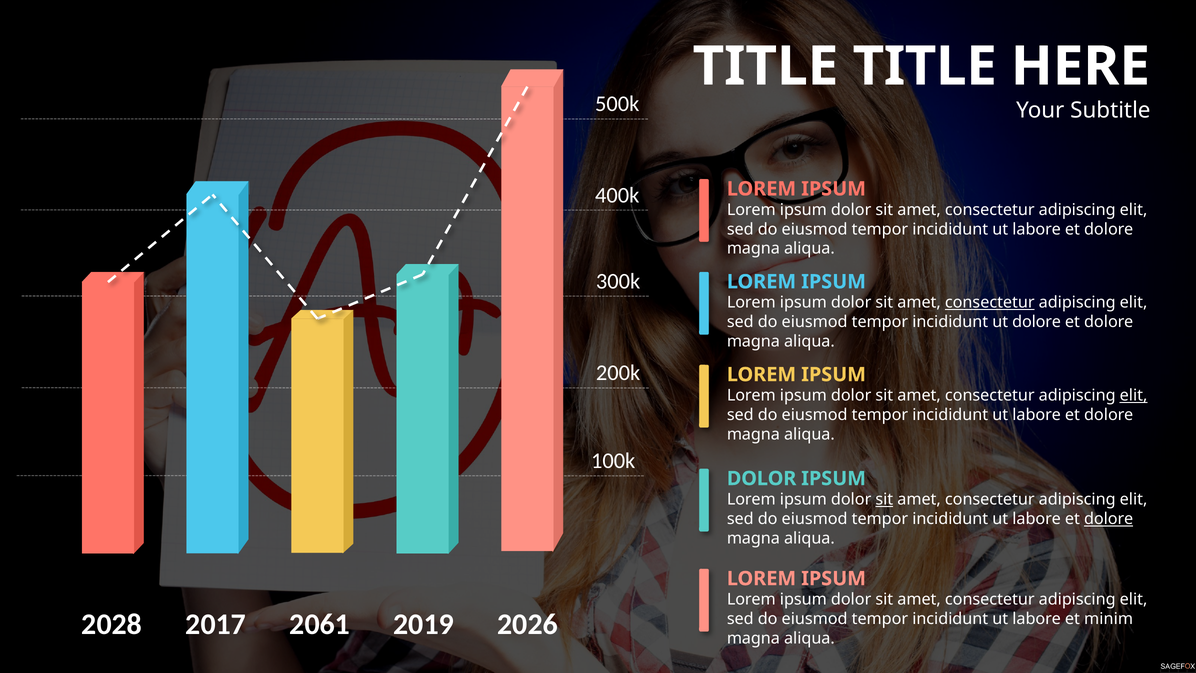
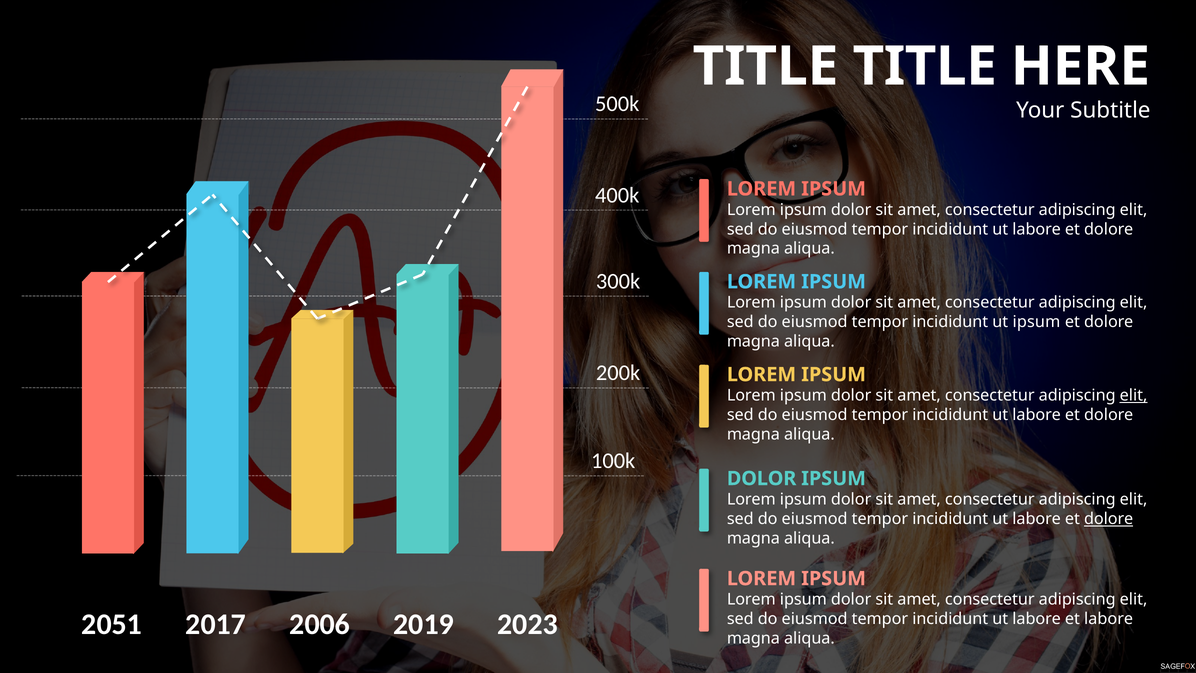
consectetur at (990, 302) underline: present -> none
ut dolore: dolore -> ipsum
sit at (884, 499) underline: present -> none
2028: 2028 -> 2051
2061: 2061 -> 2006
2026: 2026 -> 2023
et minim: minim -> labore
